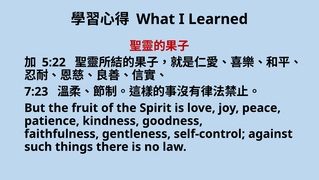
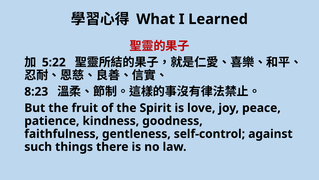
7:23: 7:23 -> 8:23
